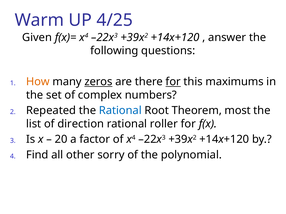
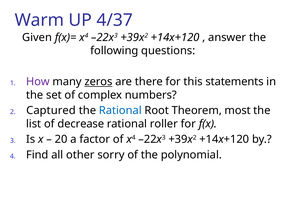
4/25: 4/25 -> 4/37
How colour: orange -> purple
for at (173, 82) underline: present -> none
maximums: maximums -> statements
Repeated: Repeated -> Captured
direction: direction -> decrease
